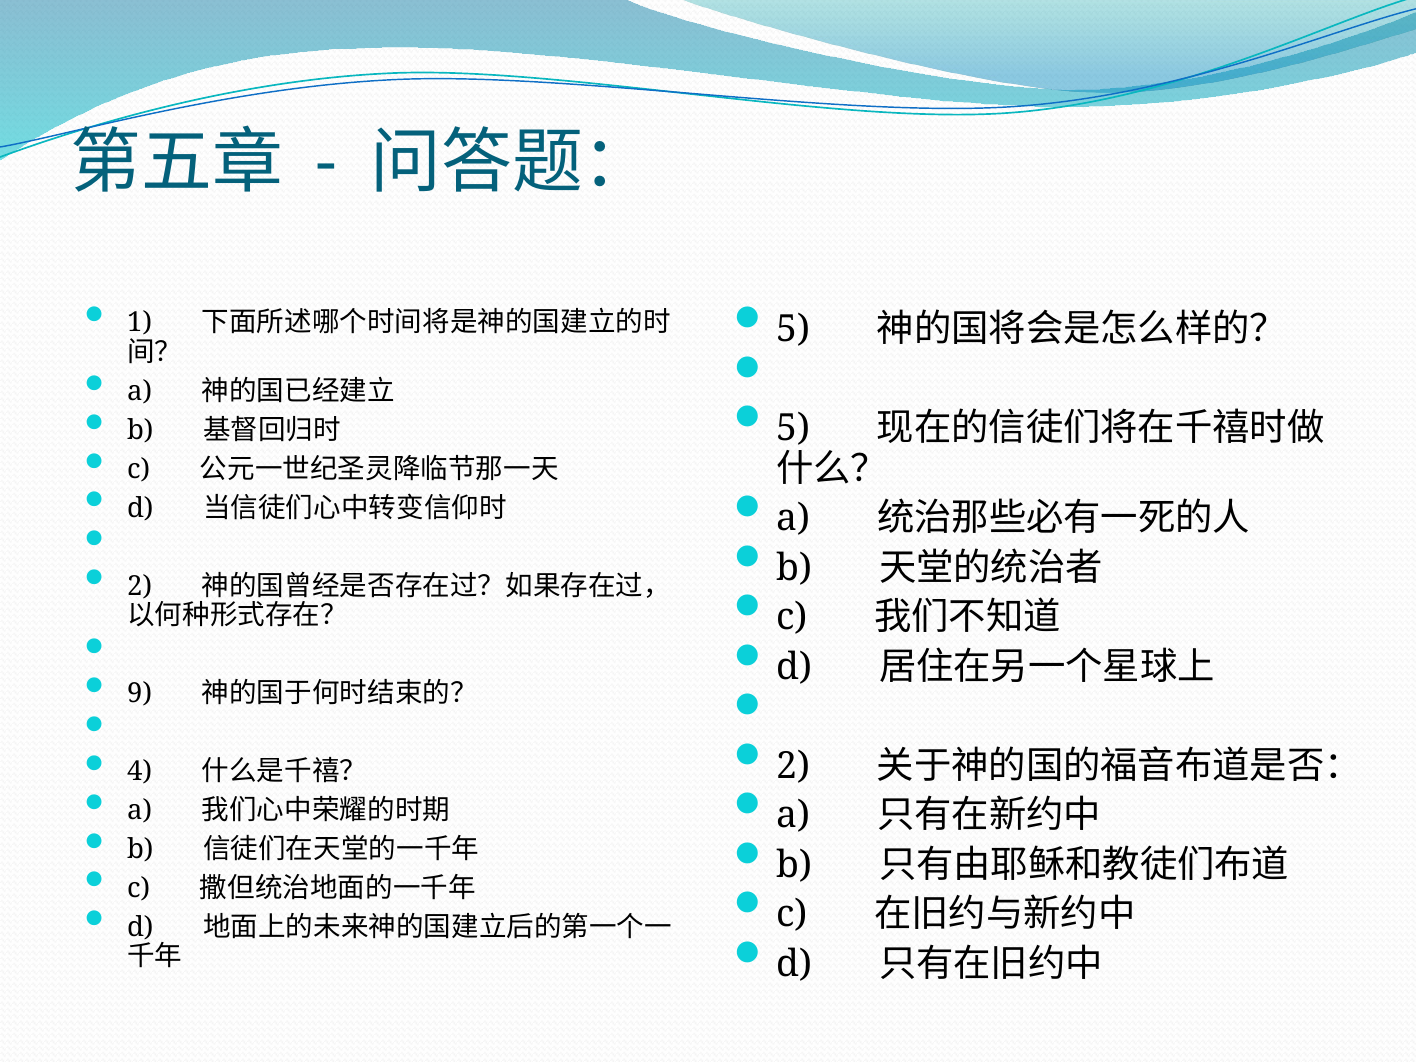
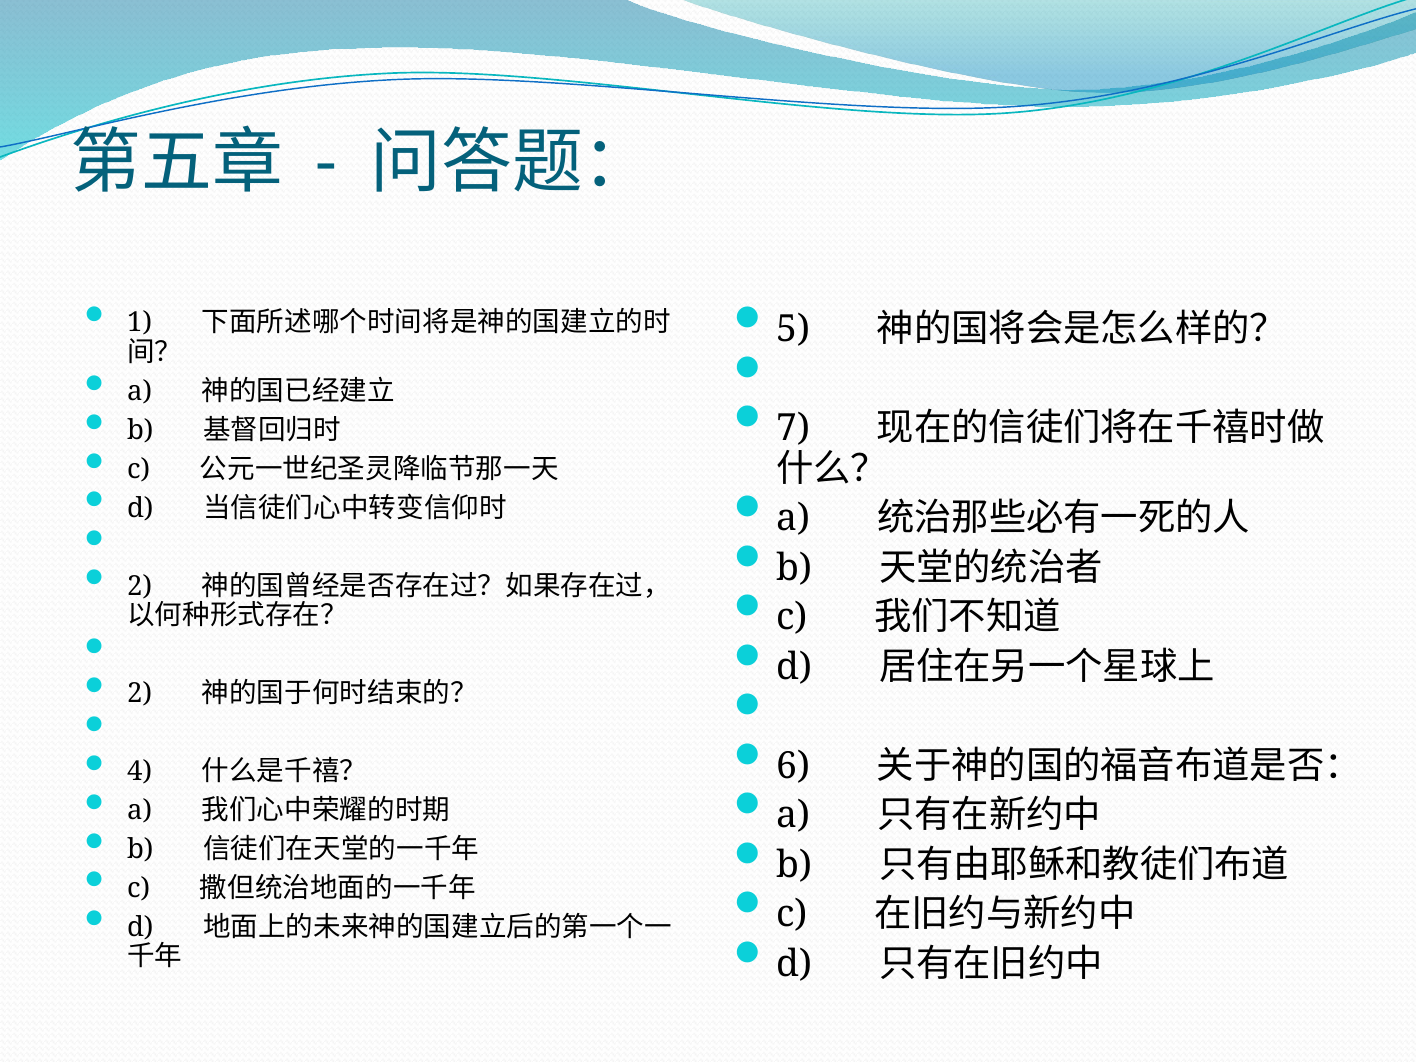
5 at (793, 428): 5 -> 7
9 at (140, 694): 9 -> 2
2 at (793, 766): 2 -> 6
